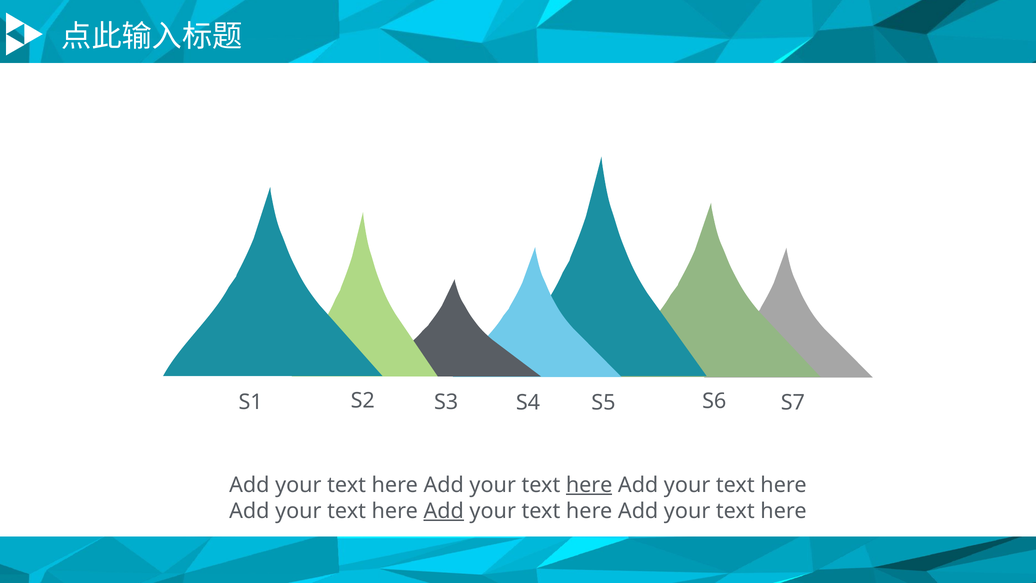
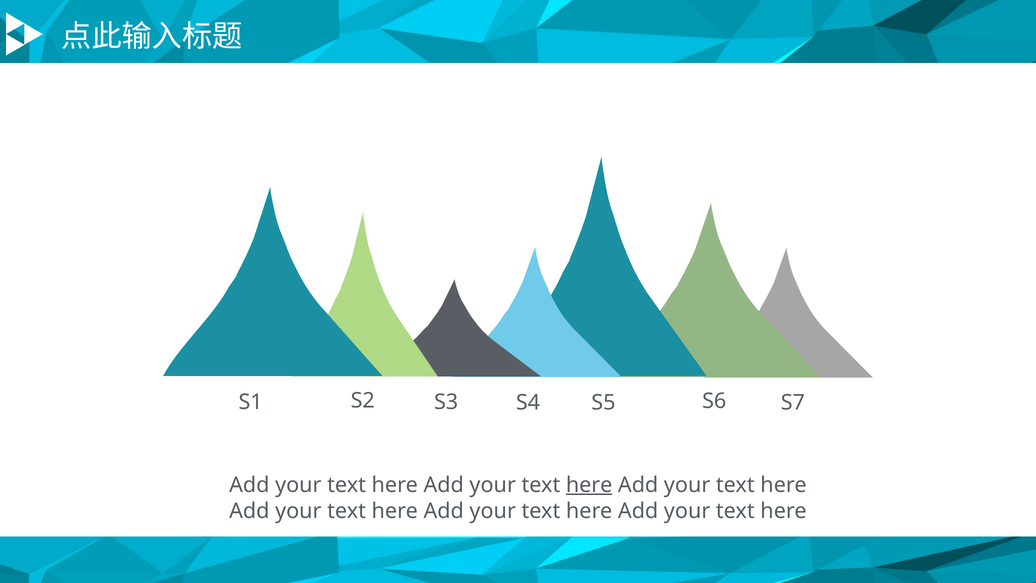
Add at (444, 511) underline: present -> none
